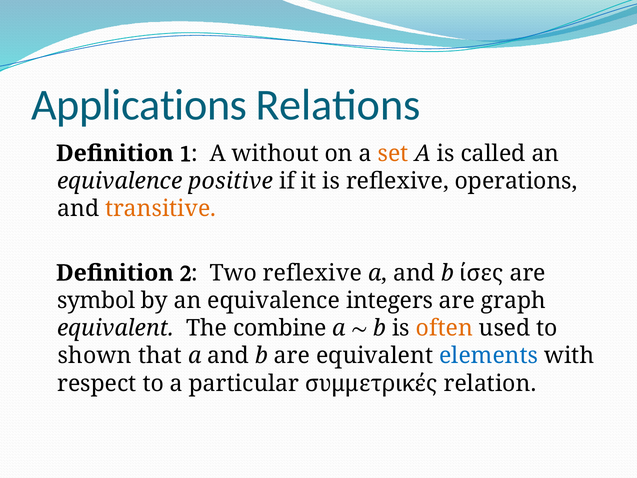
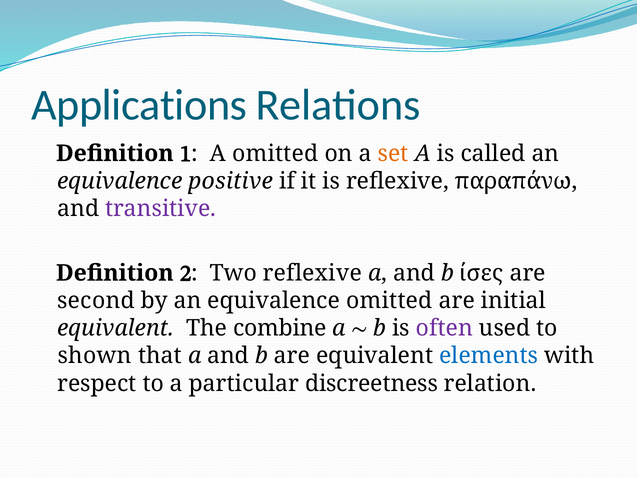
A without: without -> omitted
operations: operations -> παραπάνω
transitive colour: orange -> purple
symbol: symbol -> second
equivalence integers: integers -> omitted
graph: graph -> initial
often colour: orange -> purple
συμμετρικές: συμμετρικές -> discreetness
